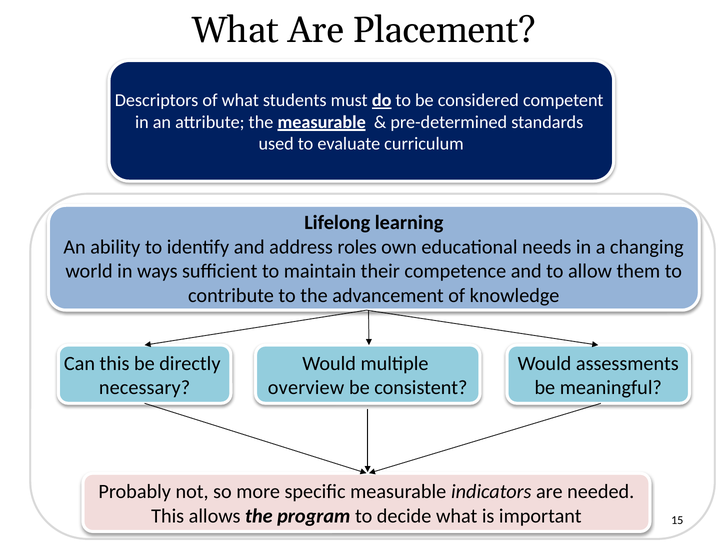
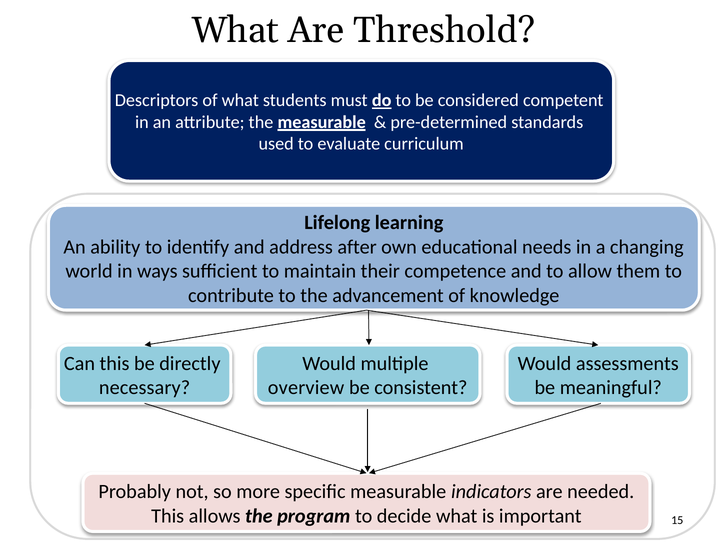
Placement: Placement -> Threshold
roles: roles -> after
